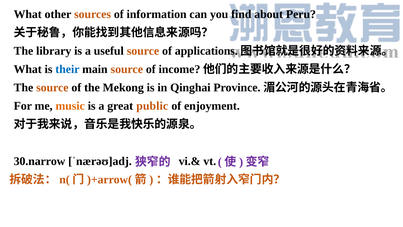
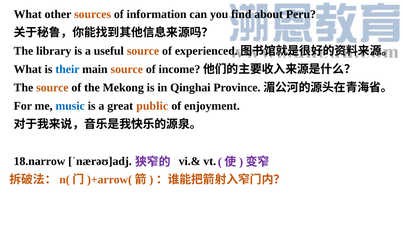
applications: applications -> experienced
music colour: orange -> blue
30.narrow: 30.narrow -> 18.narrow
